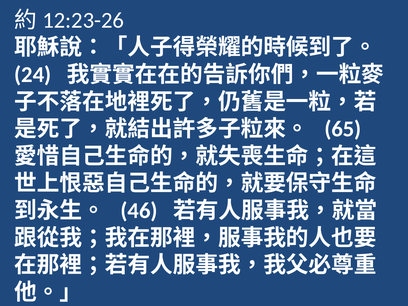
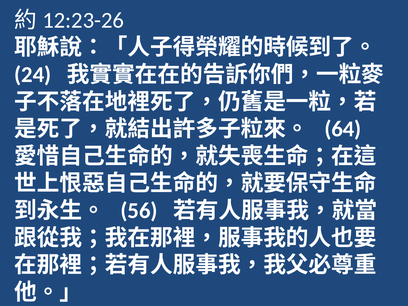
65: 65 -> 64
46: 46 -> 56
